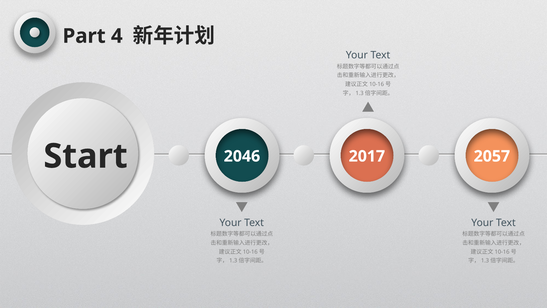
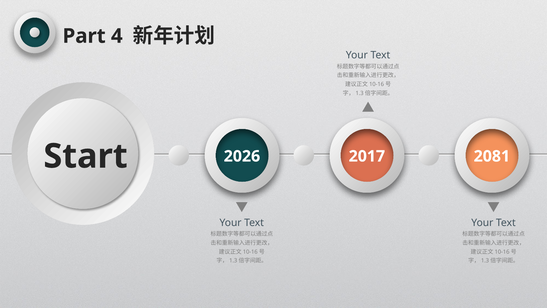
2046: 2046 -> 2026
2057: 2057 -> 2081
